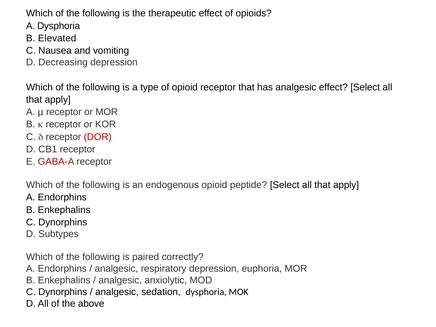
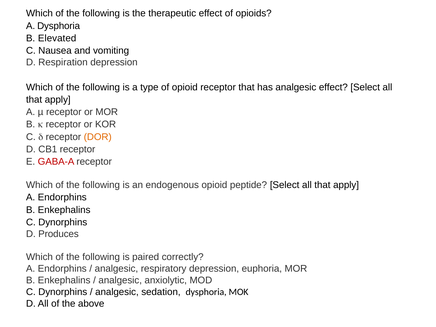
Decreasing: Decreasing -> Respiration
DOR colour: red -> orange
Subtypes: Subtypes -> Produces
